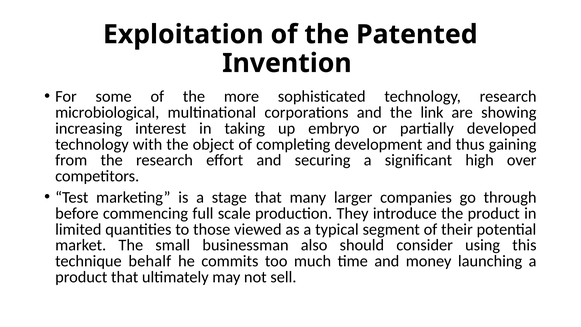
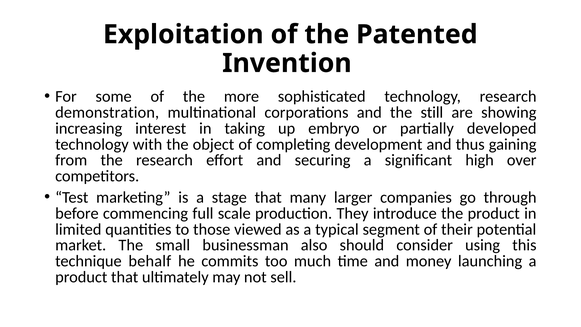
microbiological: microbiological -> demonstration
link: link -> still
